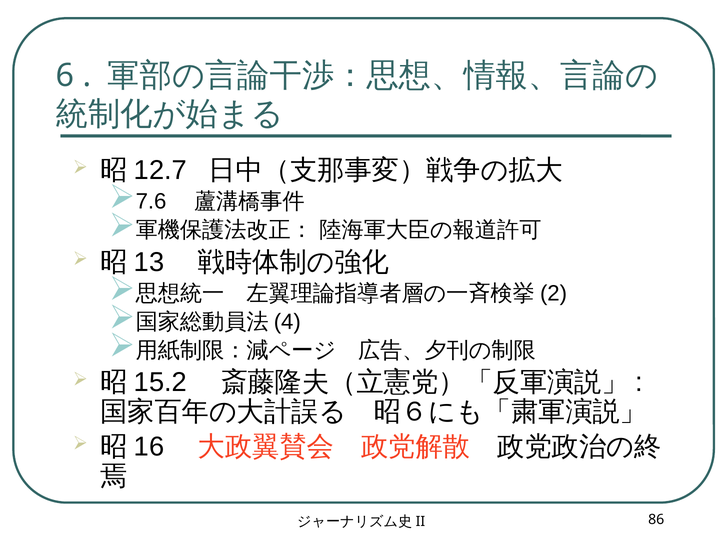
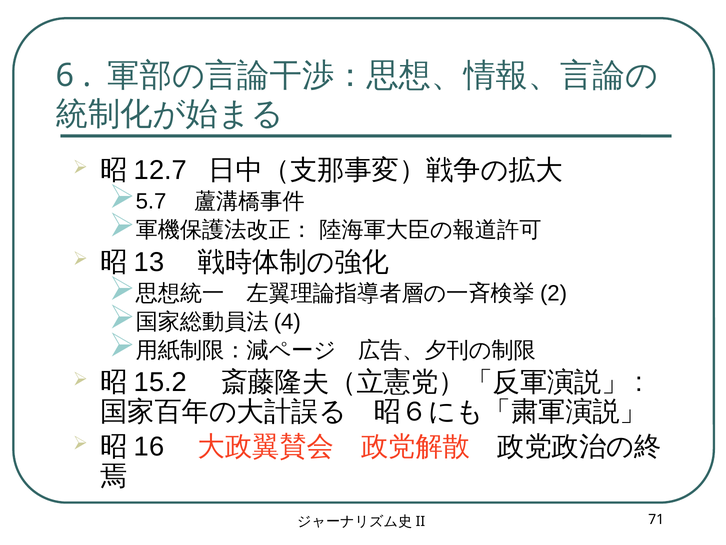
7.6: 7.6 -> 5.7
86: 86 -> 71
